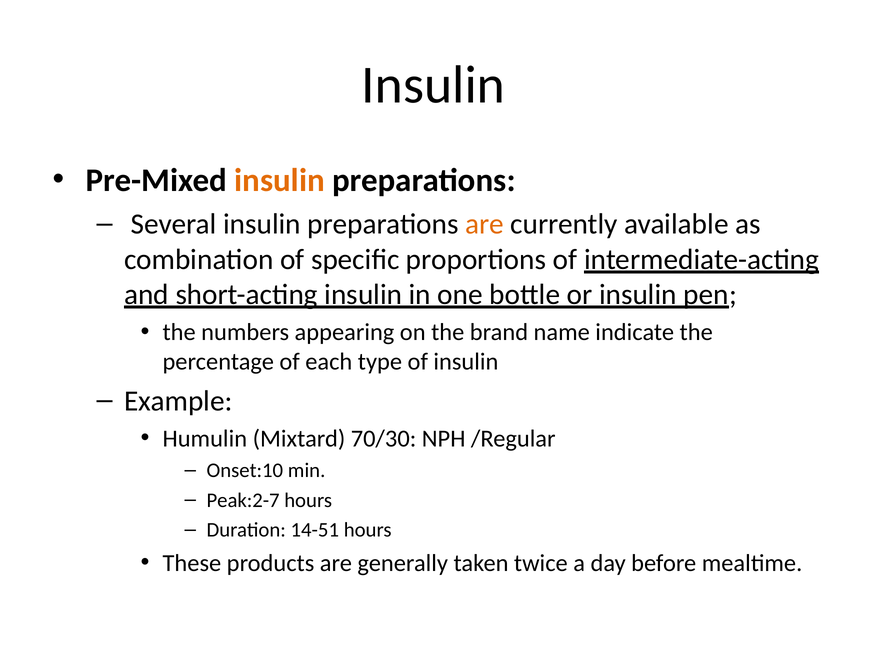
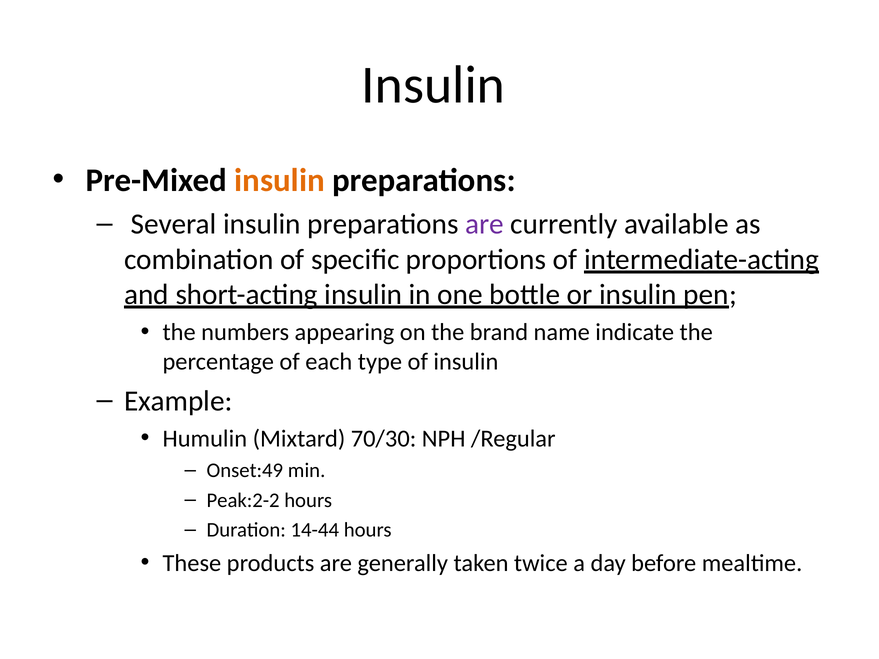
are at (484, 224) colour: orange -> purple
Onset:10: Onset:10 -> Onset:49
Peak:2-7: Peak:2-7 -> Peak:2-2
14-51: 14-51 -> 14-44
